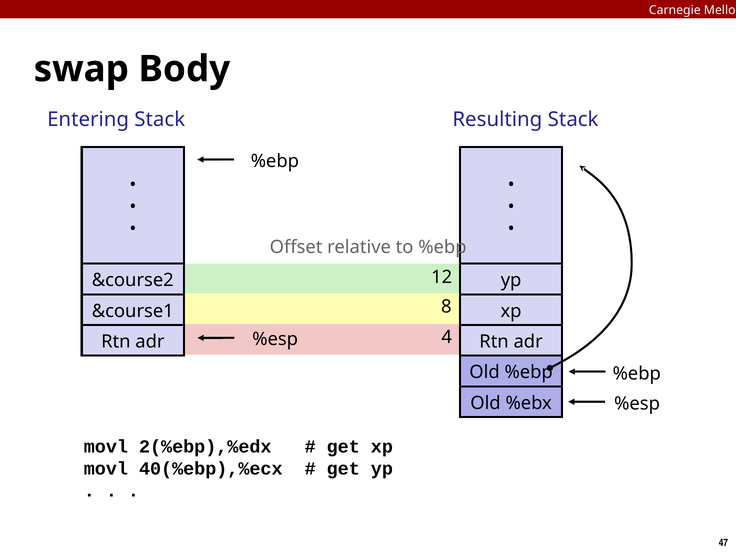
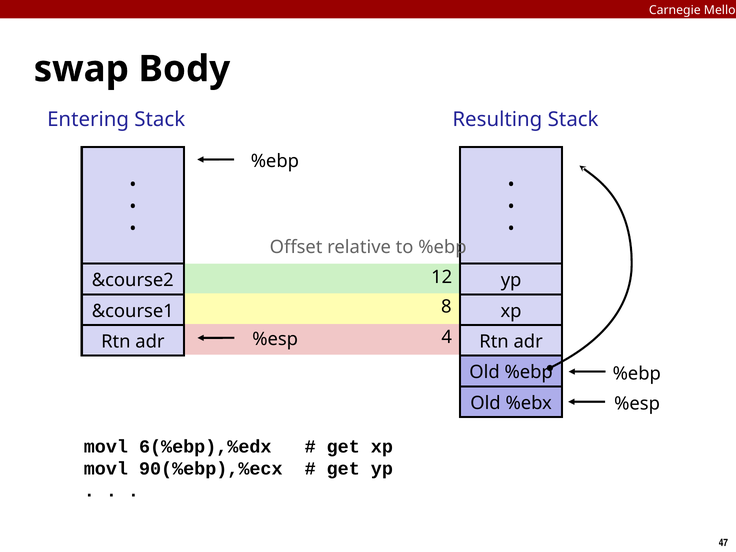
2(%ebp),%edx: 2(%ebp),%edx -> 6(%ebp),%edx
40(%ebp),%ecx: 40(%ebp),%ecx -> 90(%ebp),%ecx
